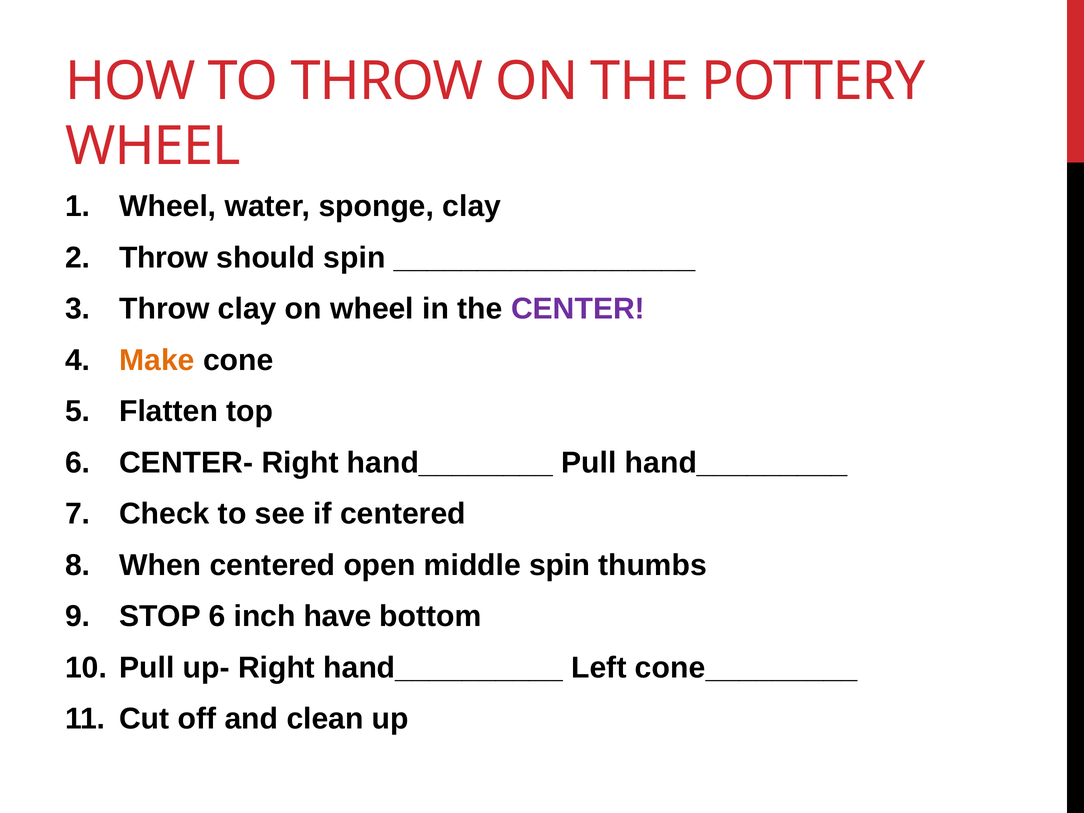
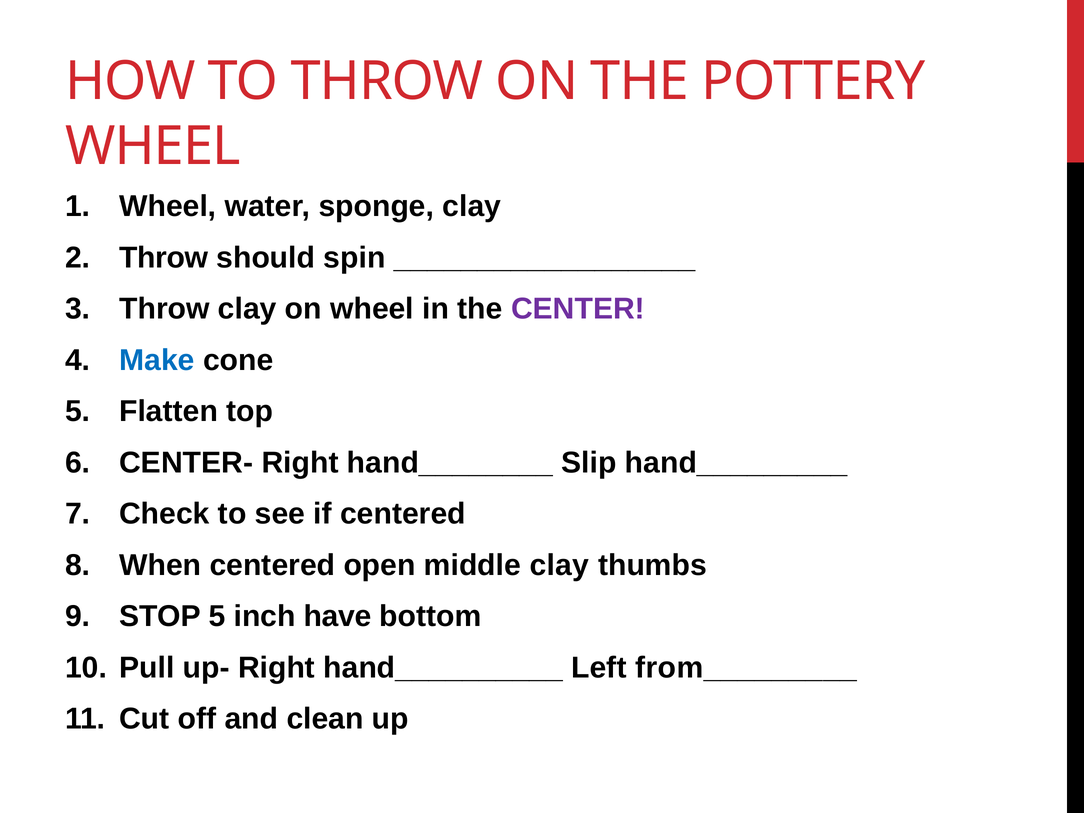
Make colour: orange -> blue
hand________ Pull: Pull -> Slip
middle spin: spin -> clay
STOP 6: 6 -> 5
cone_________: cone_________ -> from_________
